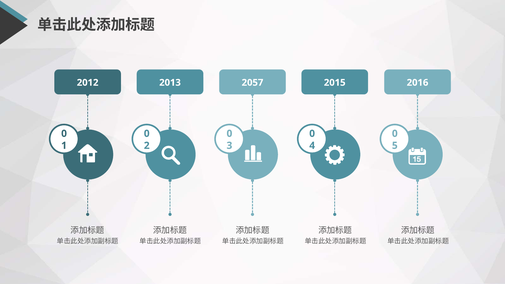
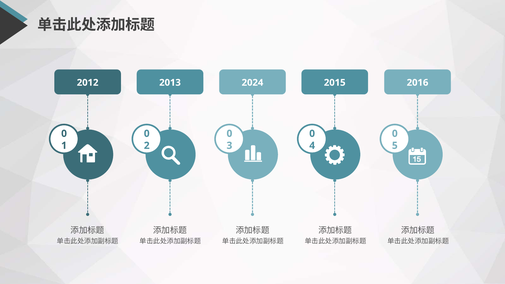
2057: 2057 -> 2024
